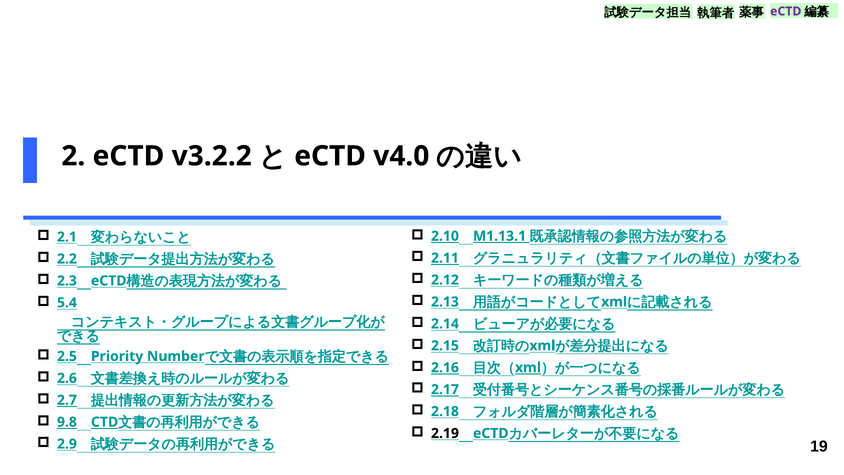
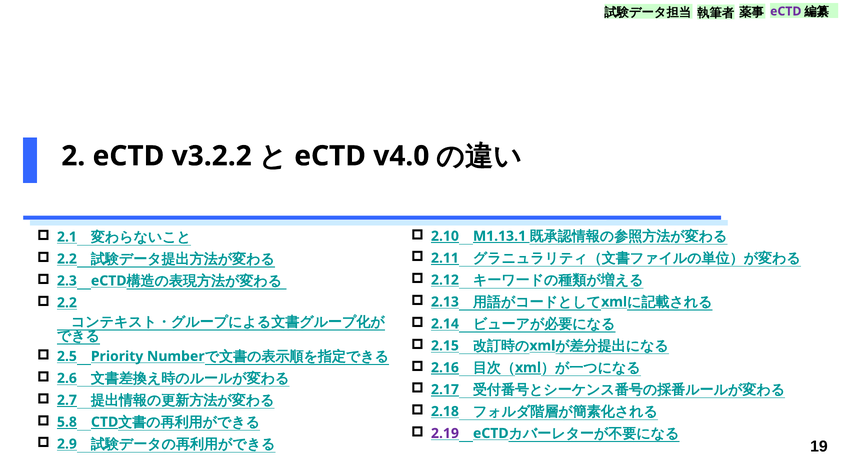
5.4 at (67, 303): 5.4 -> 2.2
9.8: 9.8 -> 5.8
2.19 colour: black -> purple
